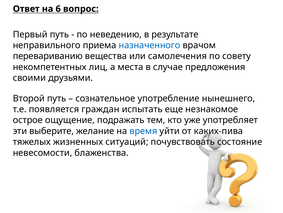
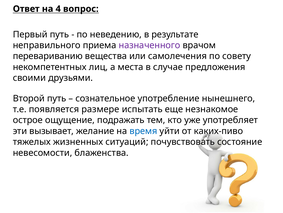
6: 6 -> 4
назначенного colour: blue -> purple
граждан: граждан -> размере
выберите: выберите -> вызывает
каких-пива: каких-пива -> каких-пиво
